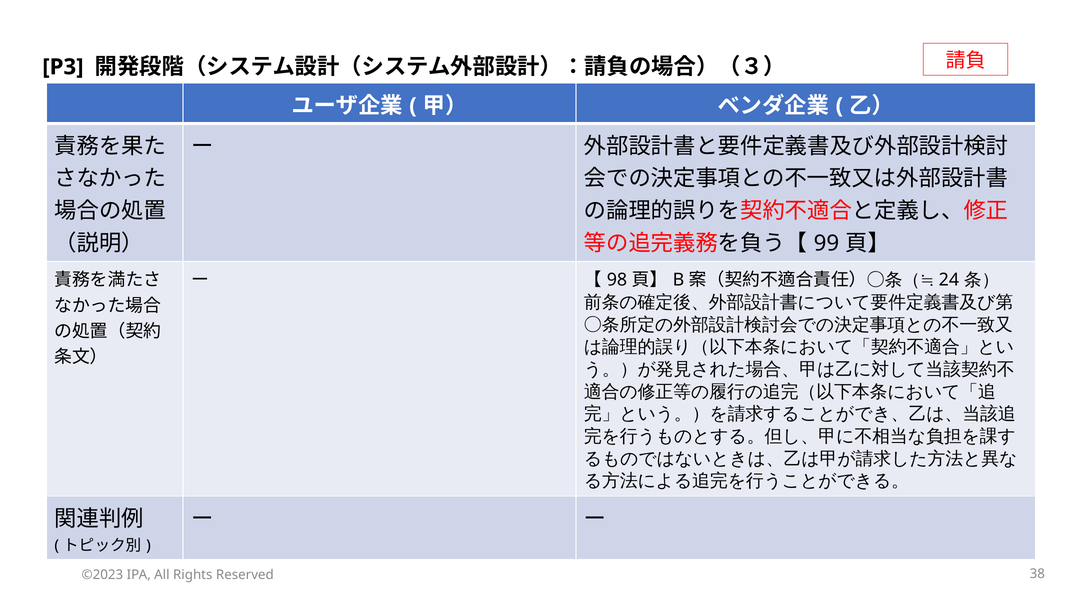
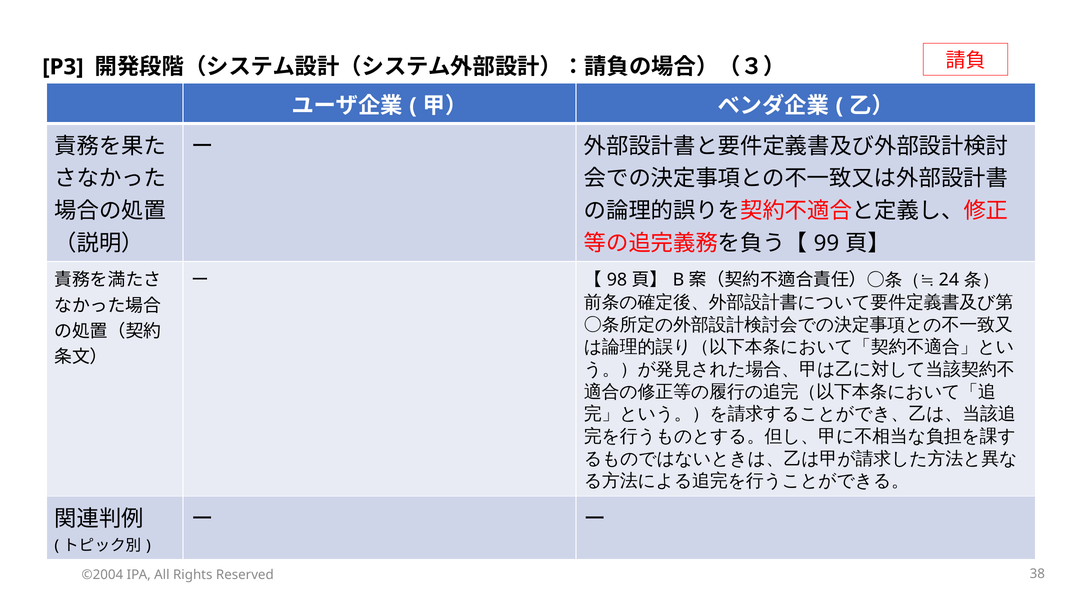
©2023: ©2023 -> ©2004
